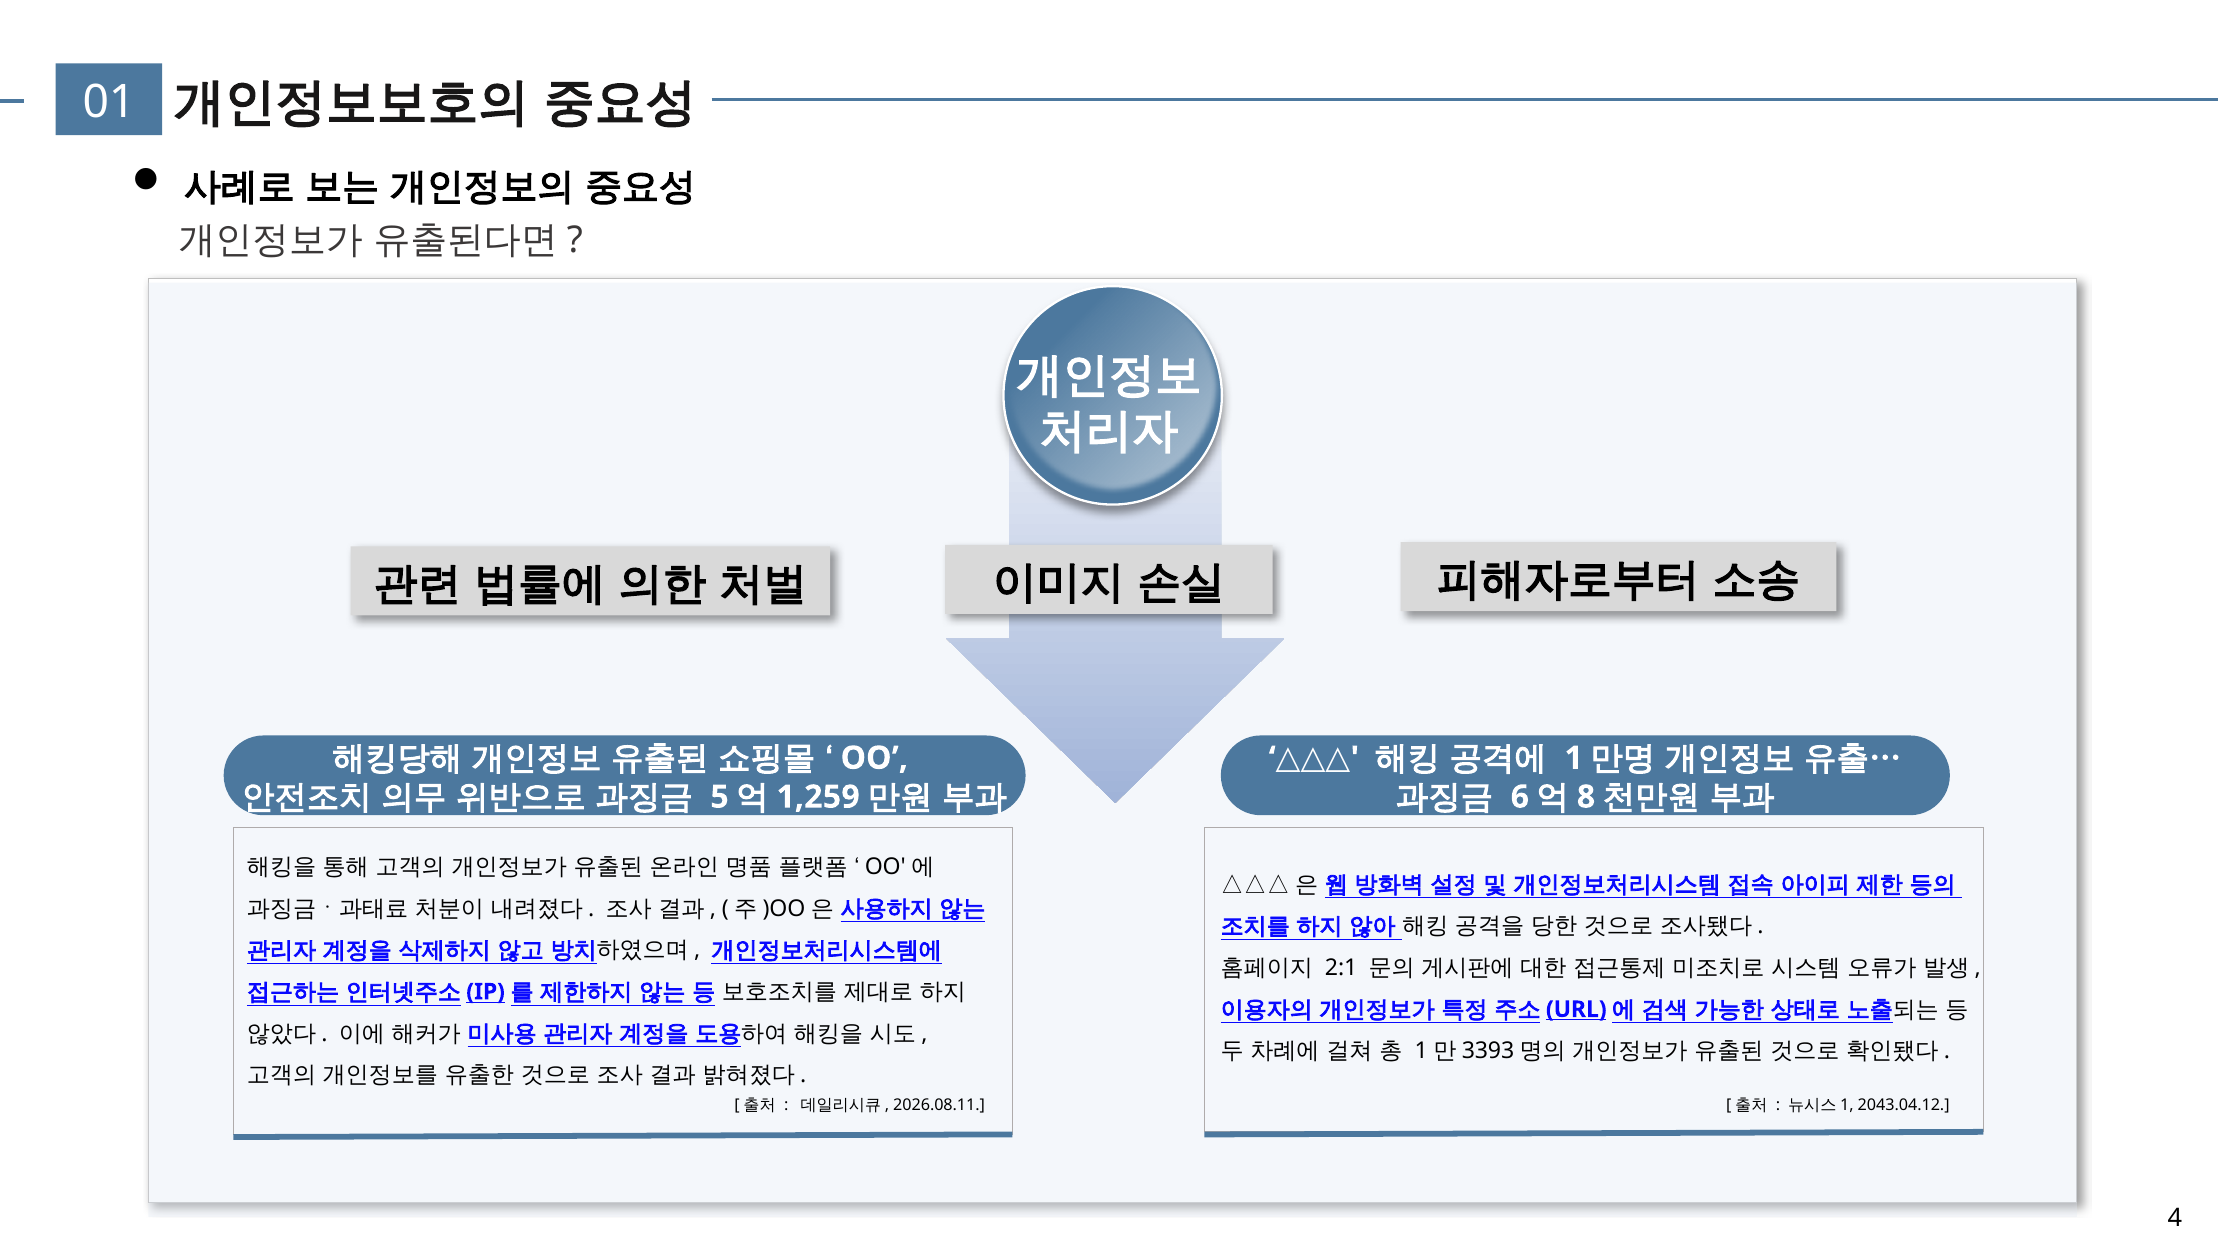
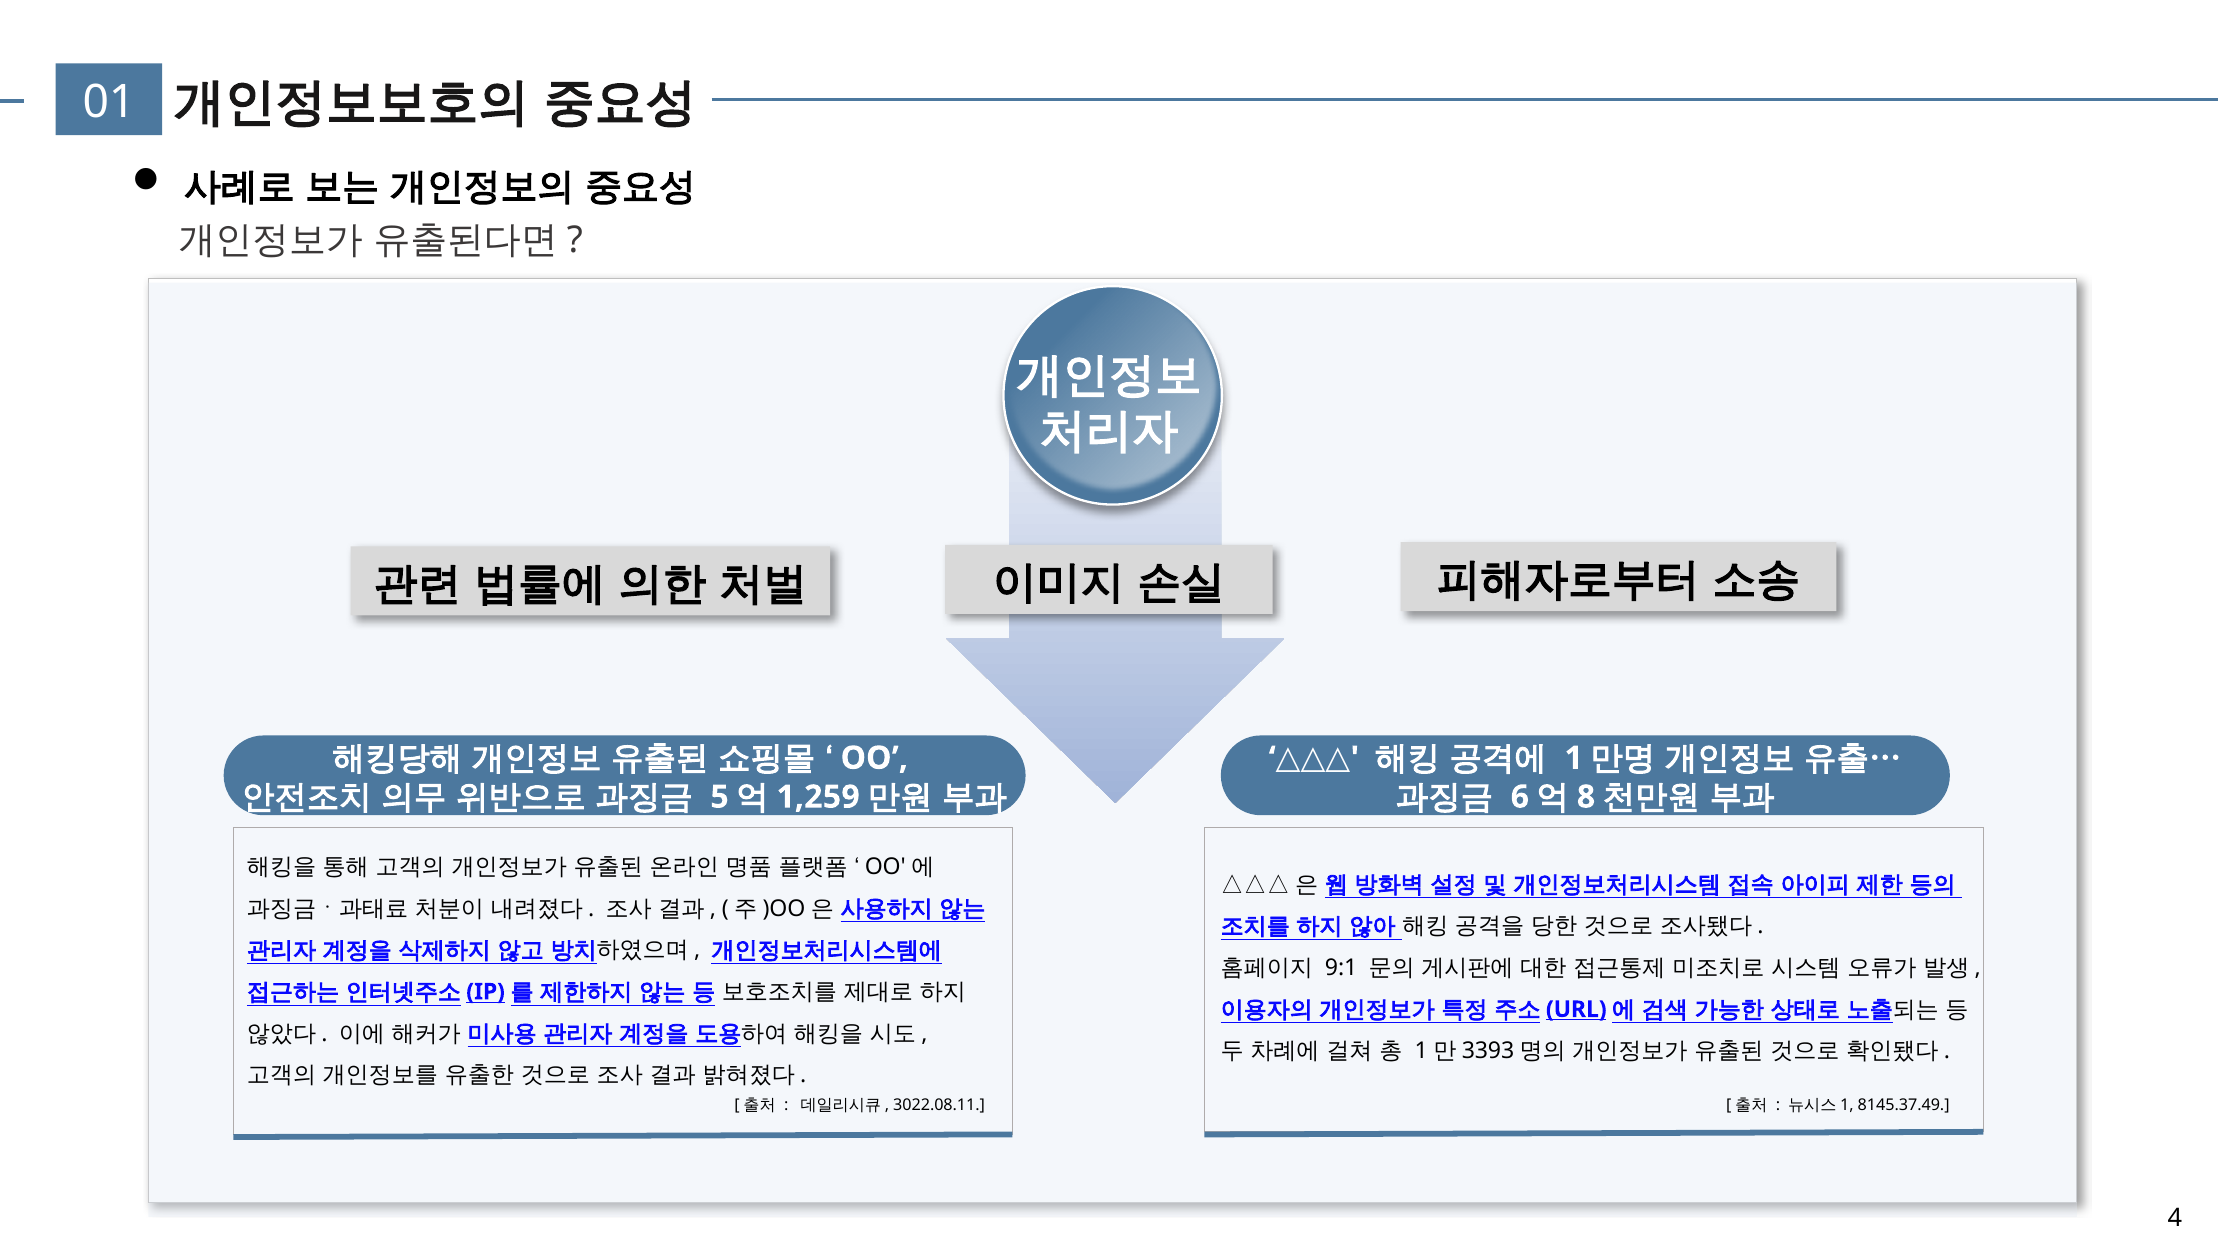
2:1: 2:1 -> 9:1
2026.08.11: 2026.08.11 -> 3022.08.11
2043.04.12: 2043.04.12 -> 8145.37.49
